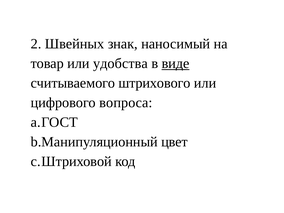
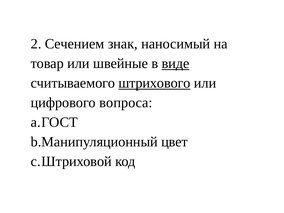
Швейных: Швейных -> Сечением
удобства: удобства -> швейные
штрихового underline: none -> present
